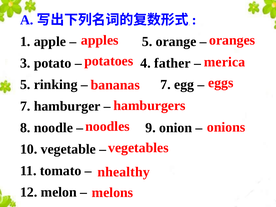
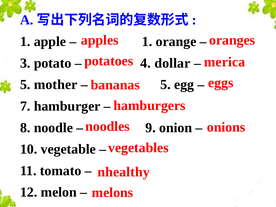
5 at (147, 42): 5 -> 1
father: father -> dollar
rinking: rinking -> mother
7 at (166, 85): 7 -> 5
